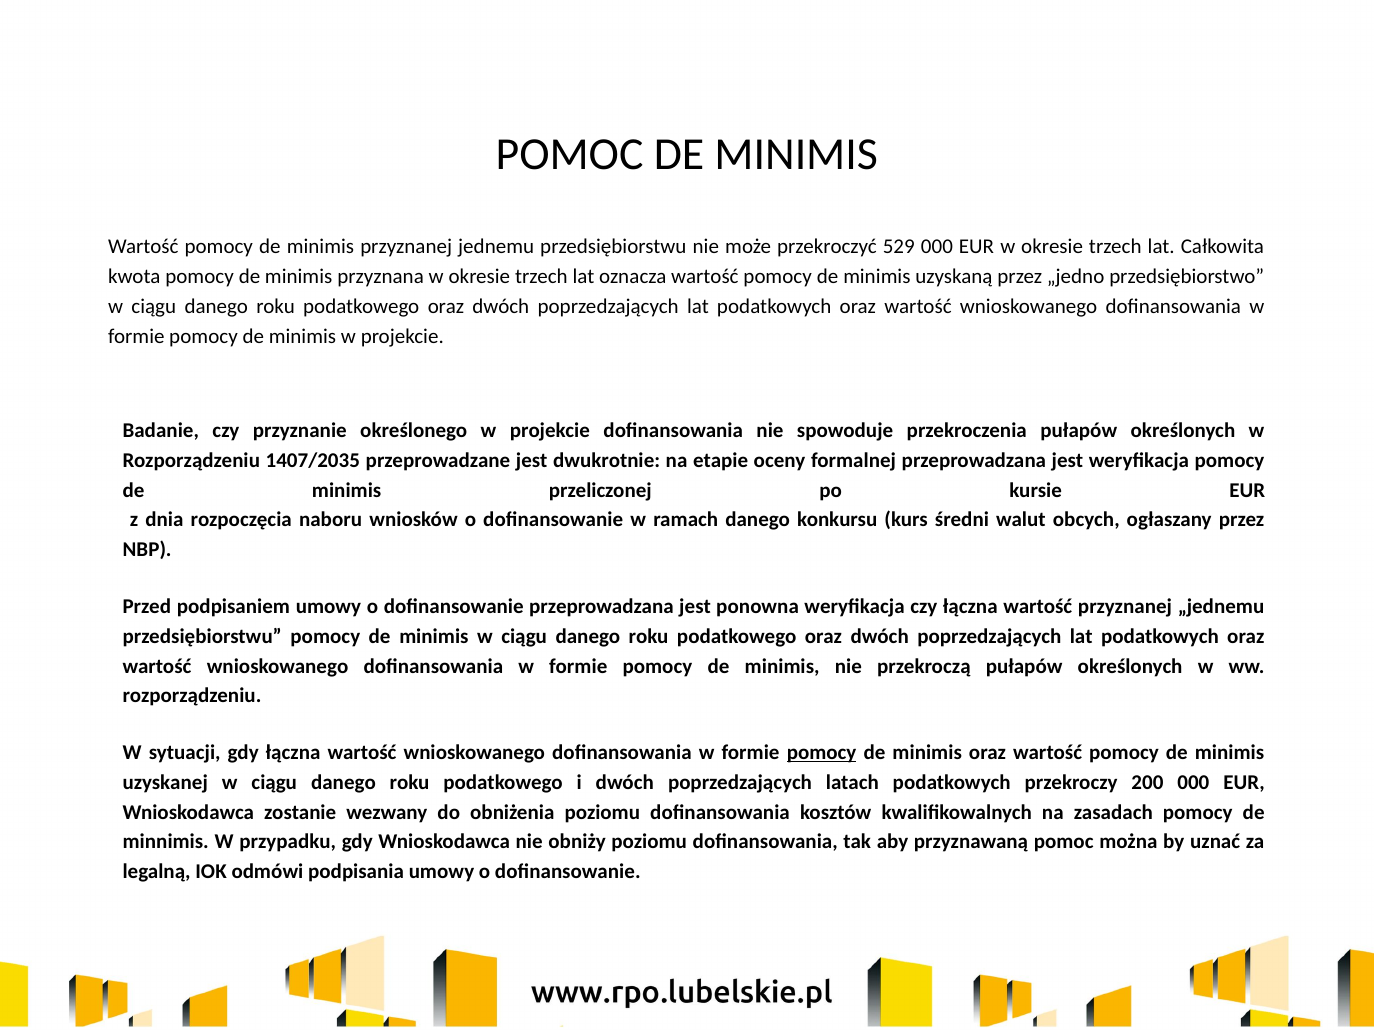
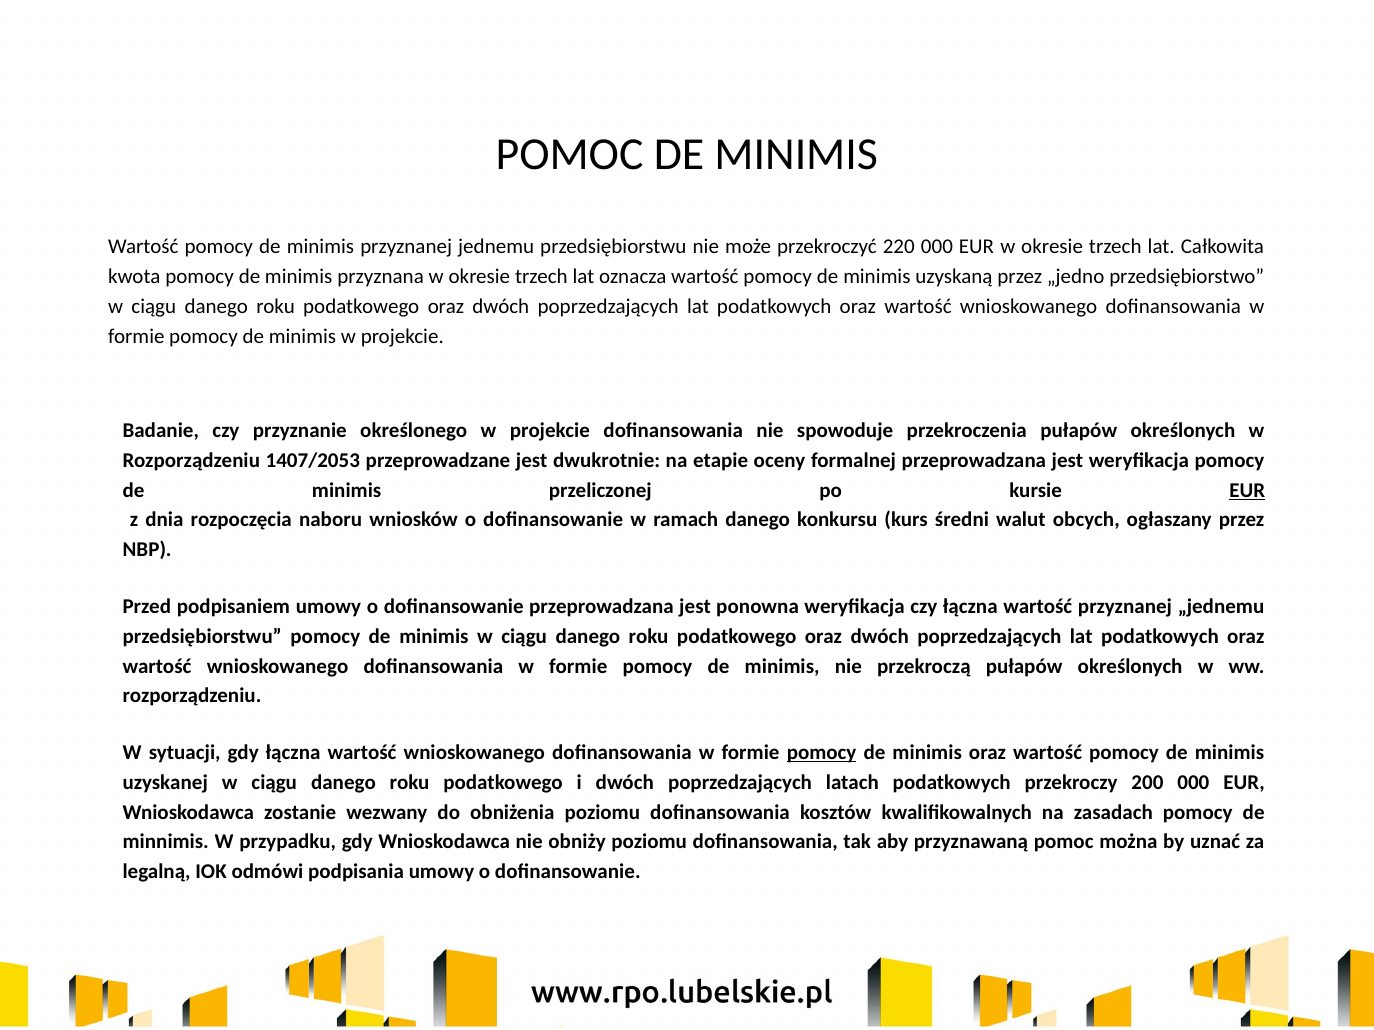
529: 529 -> 220
1407/2035: 1407/2035 -> 1407/2053
EUR at (1247, 491) underline: none -> present
